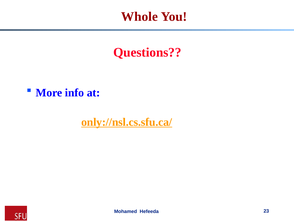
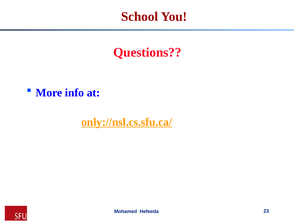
Whole: Whole -> School
